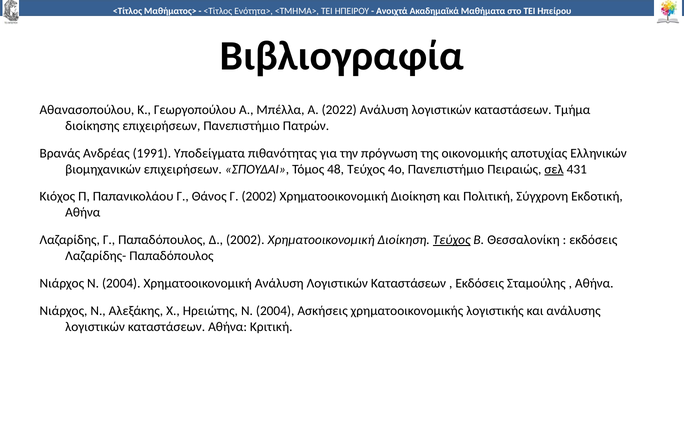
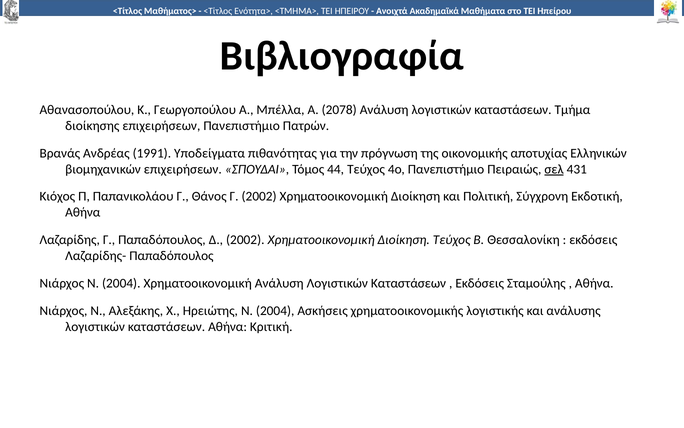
2022: 2022 -> 2078
48: 48 -> 44
Τεύχος at (452, 240) underline: present -> none
